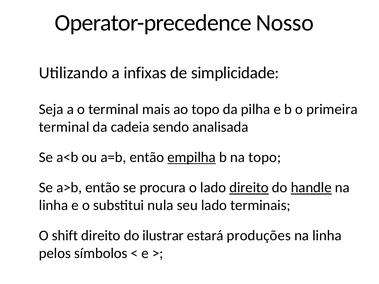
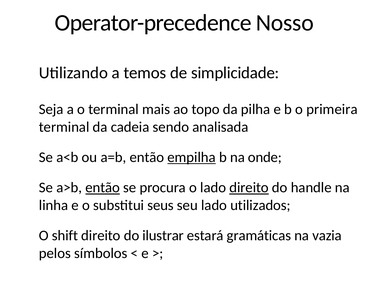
infixas: infixas -> temos
na topo: topo -> onde
então at (103, 188) underline: none -> present
handle underline: present -> none
nula: nula -> seus
terminais: terminais -> utilizados
produções: produções -> gramáticas
linha at (327, 236): linha -> vazia
